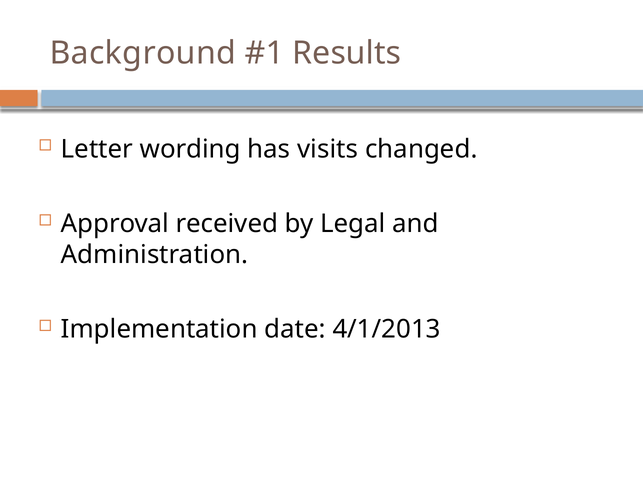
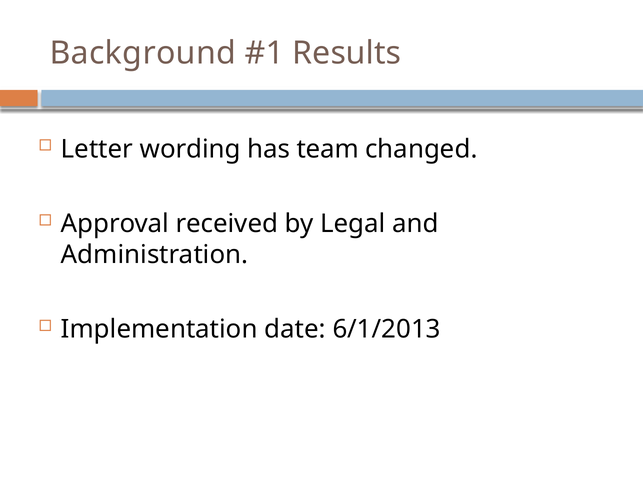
visits: visits -> team
4/1/2013: 4/1/2013 -> 6/1/2013
